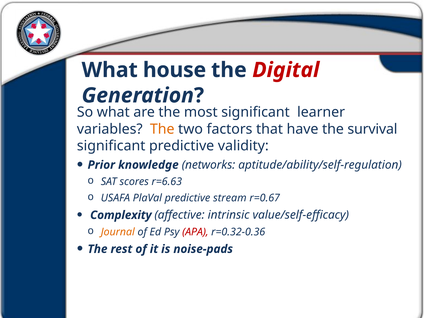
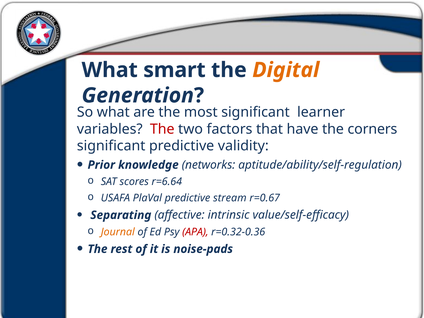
house: house -> smart
Digital colour: red -> orange
The at (162, 129) colour: orange -> red
survival: survival -> corners
r=6.63: r=6.63 -> r=6.64
Complexity: Complexity -> Separating
